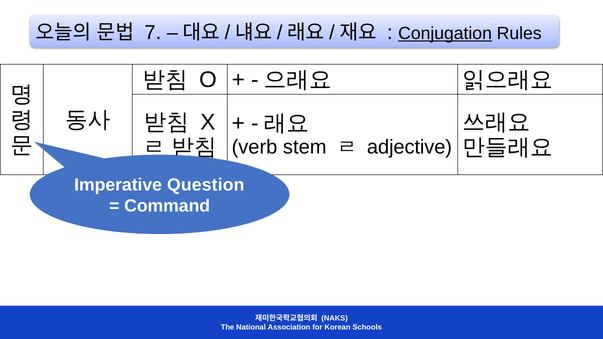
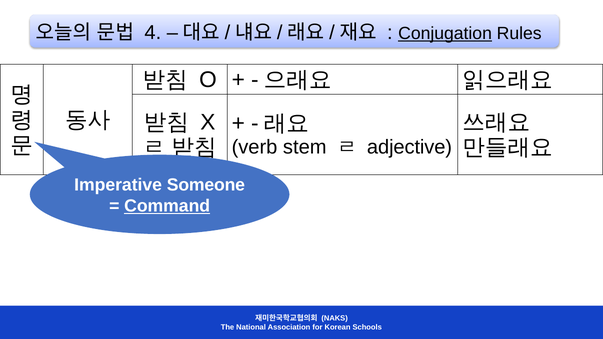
7: 7 -> 4
Question: Question -> Someone
Command underline: none -> present
